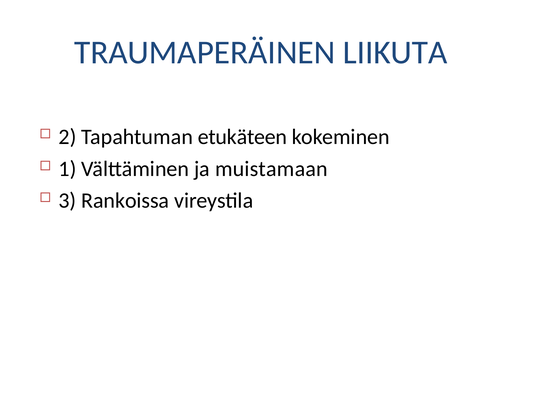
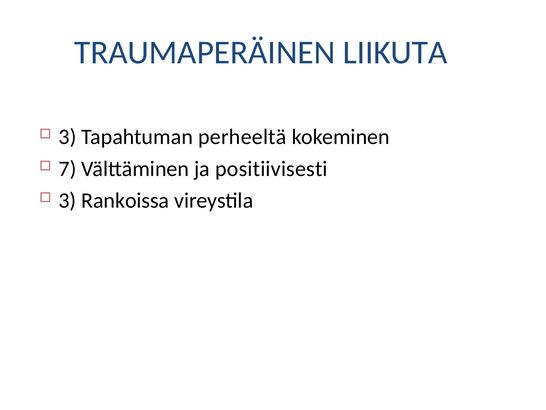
2 at (67, 137): 2 -> 3
etukäteen: etukäteen -> perheeltä
1: 1 -> 7
muistamaan: muistamaan -> positiivisesti
